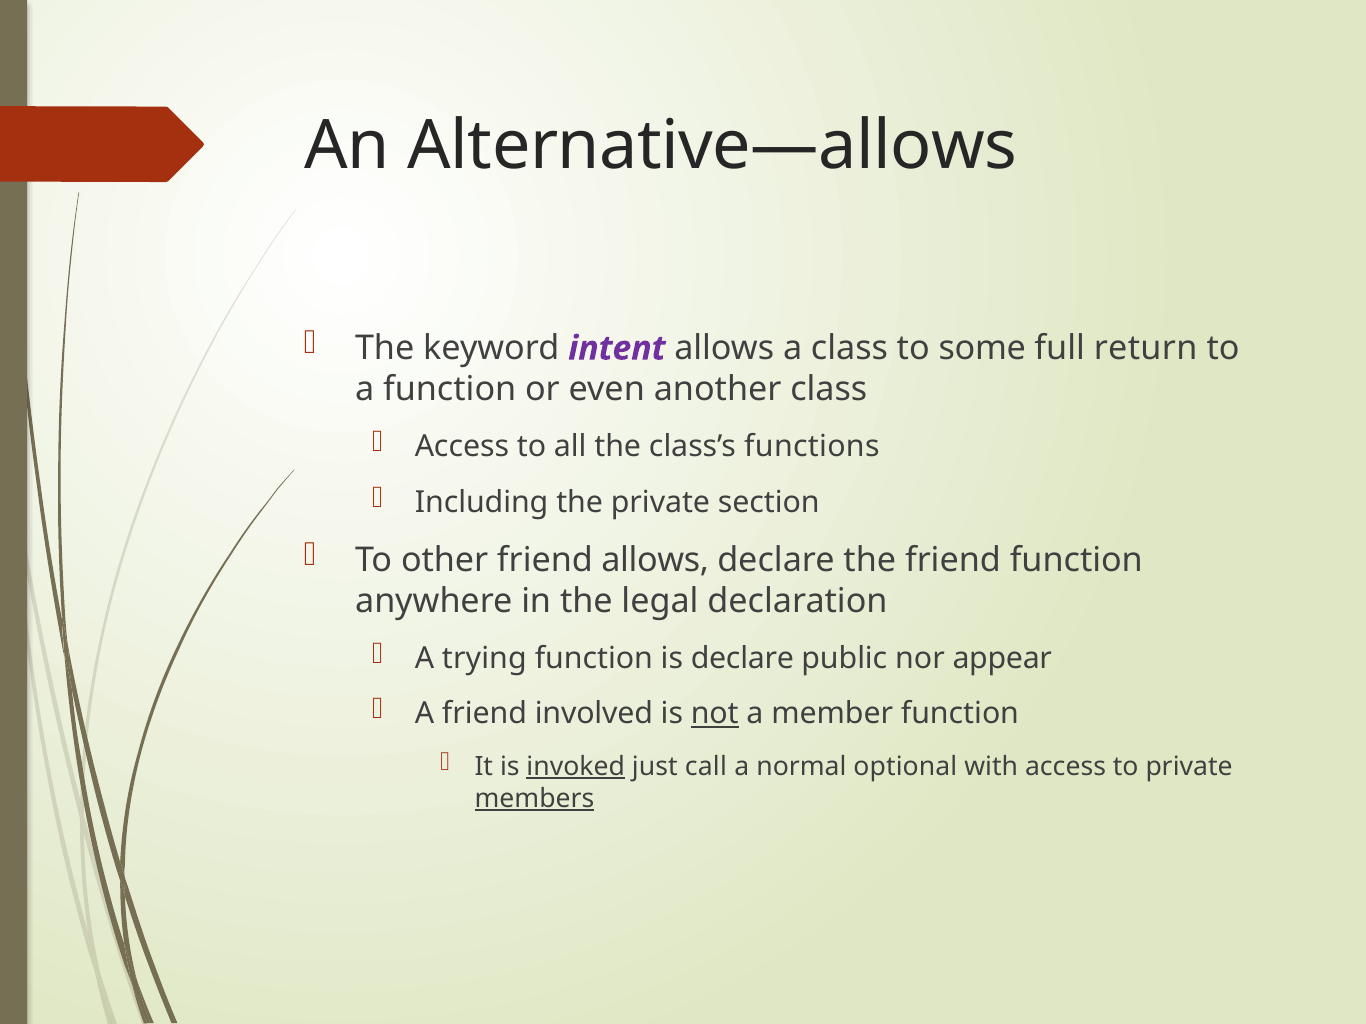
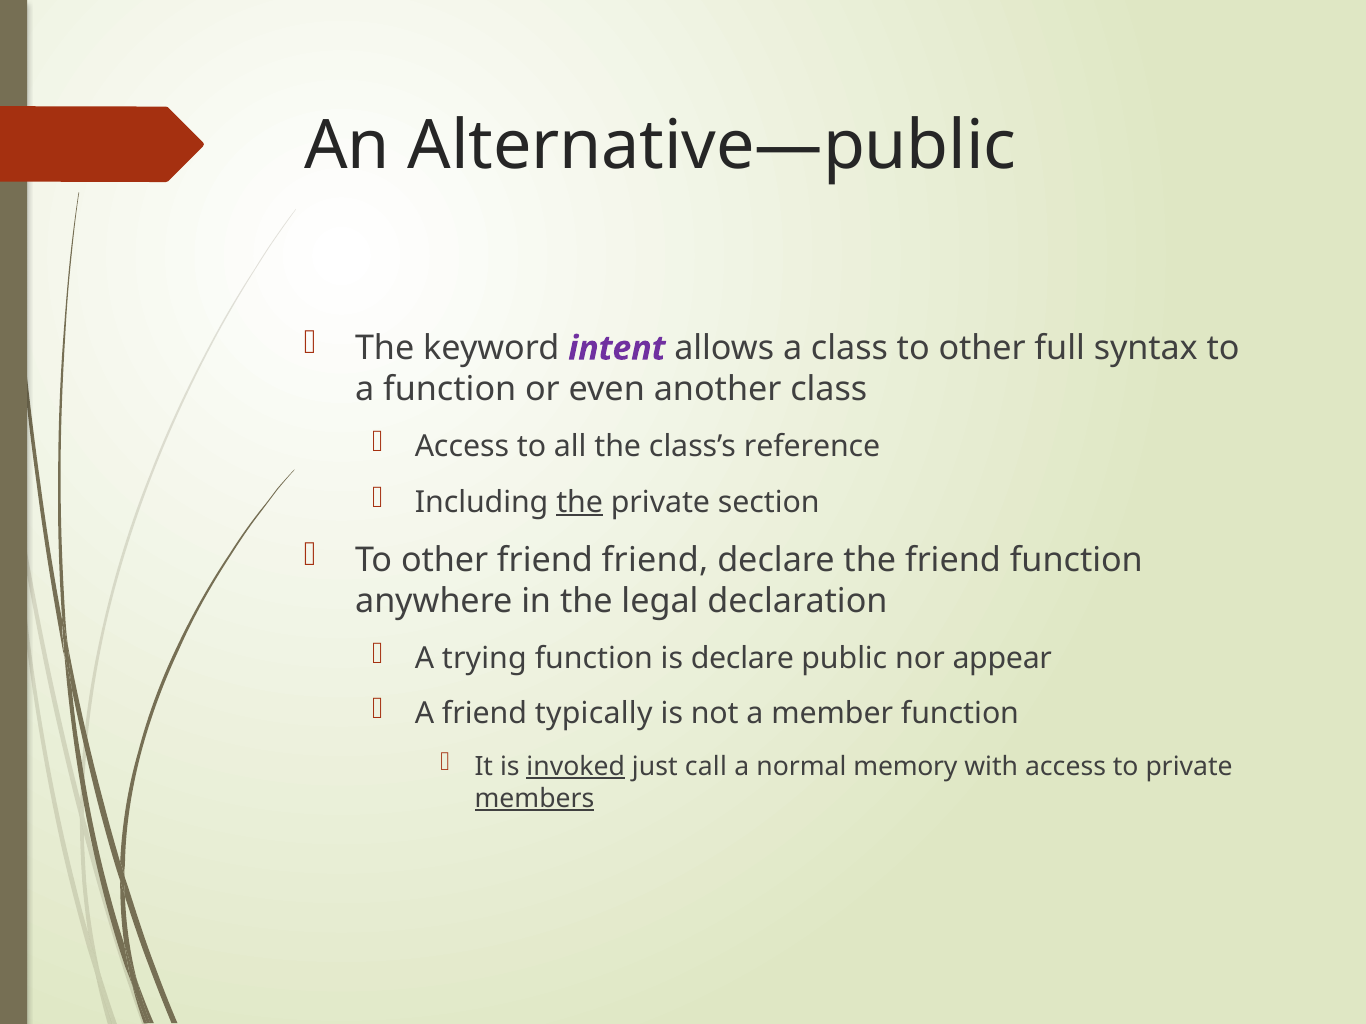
Alternative—allows: Alternative—allows -> Alternative—public
class to some: some -> other
return: return -> syntax
functions: functions -> reference
the at (580, 502) underline: none -> present
friend allows: allows -> friend
involved: involved -> typically
not underline: present -> none
optional: optional -> memory
